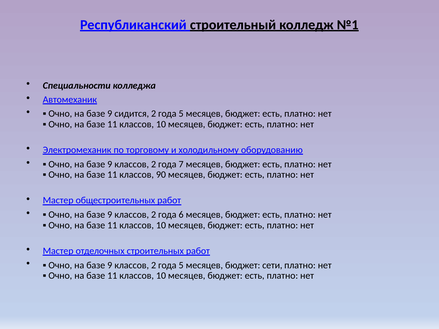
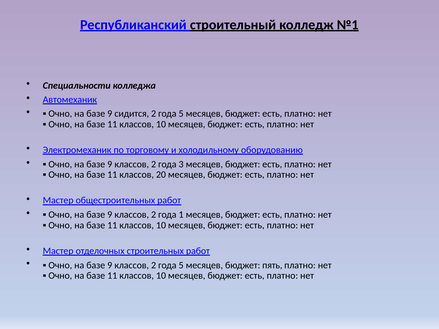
7: 7 -> 3
90: 90 -> 20
6: 6 -> 1
сети: сети -> пять
